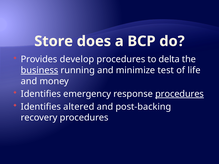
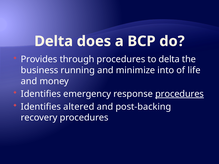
Store at (54, 41): Store -> Delta
develop: develop -> through
business underline: present -> none
test: test -> into
